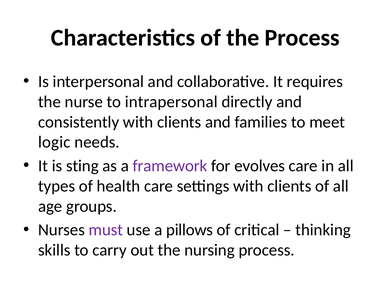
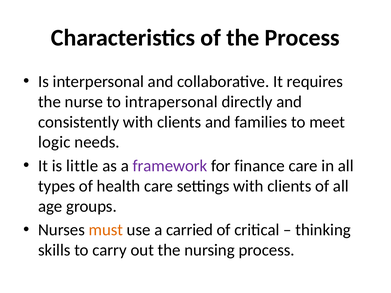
sting: sting -> little
evolves: evolves -> finance
must colour: purple -> orange
pillows: pillows -> carried
